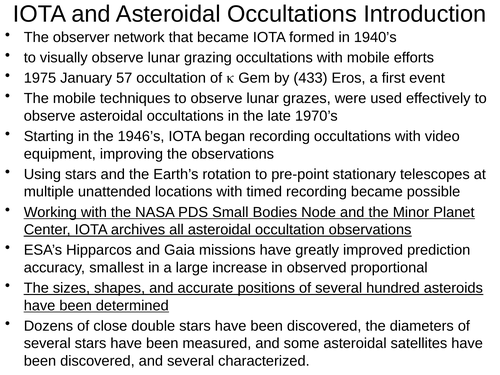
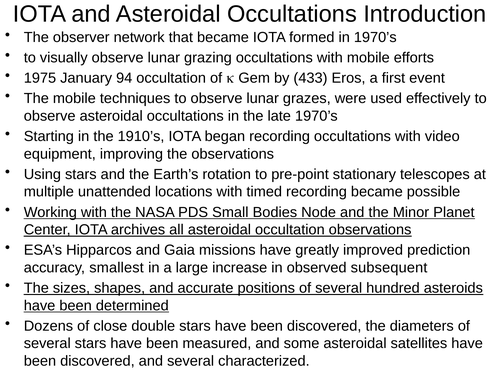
in 1940’s: 1940’s -> 1970’s
57: 57 -> 94
1946’s: 1946’s -> 1910’s
proportional: proportional -> subsequent
